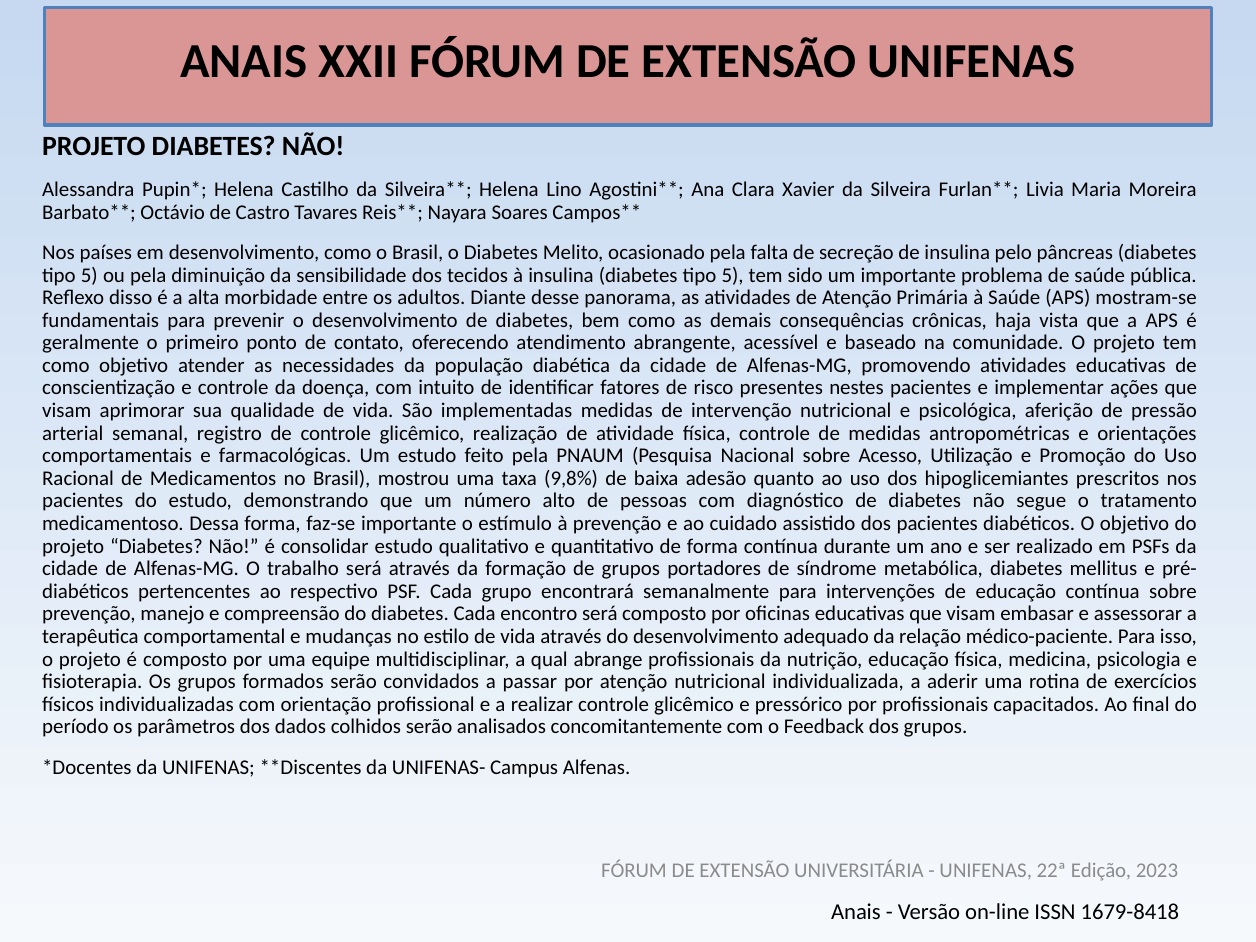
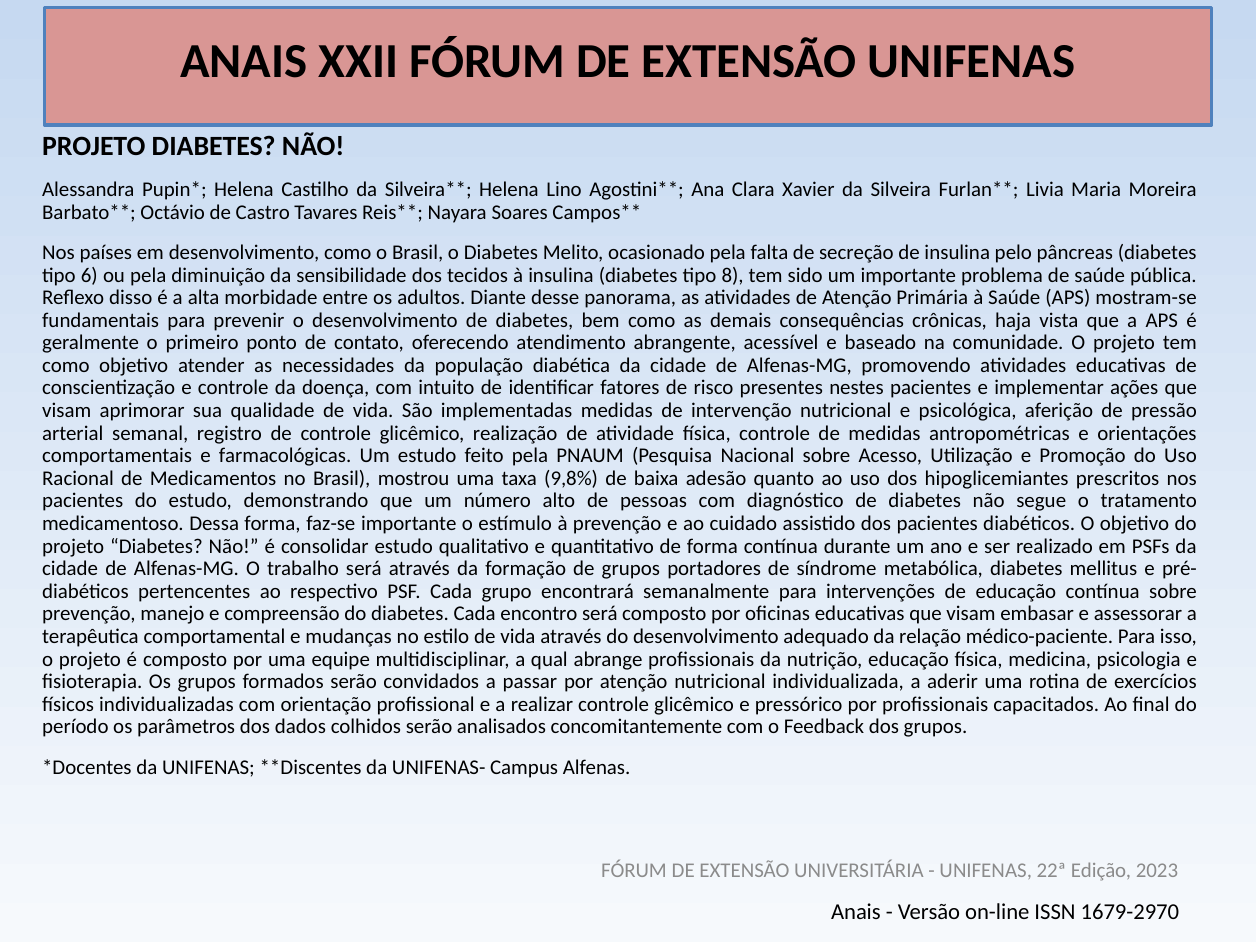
5 at (89, 275): 5 -> 6
insulina diabetes tipo 5: 5 -> 8
1679-8418: 1679-8418 -> 1679-2970
